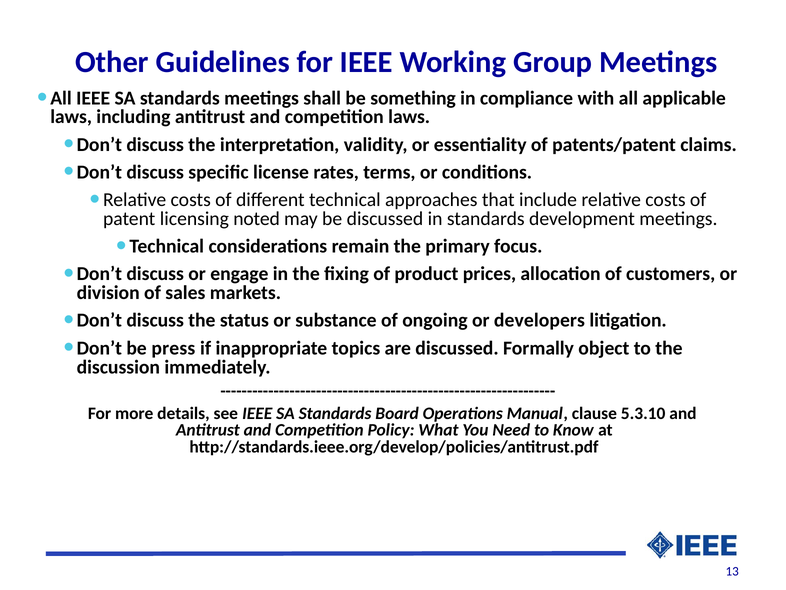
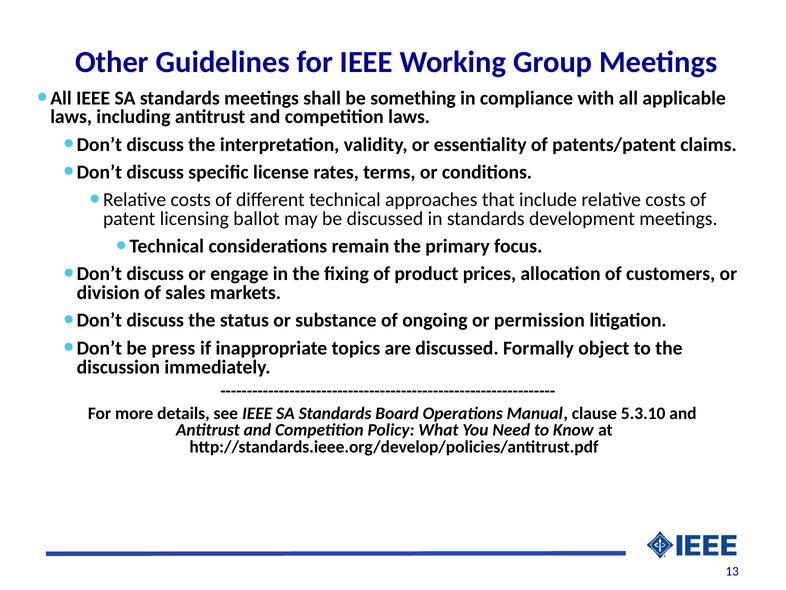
noted: noted -> ballot
developers: developers -> permission
